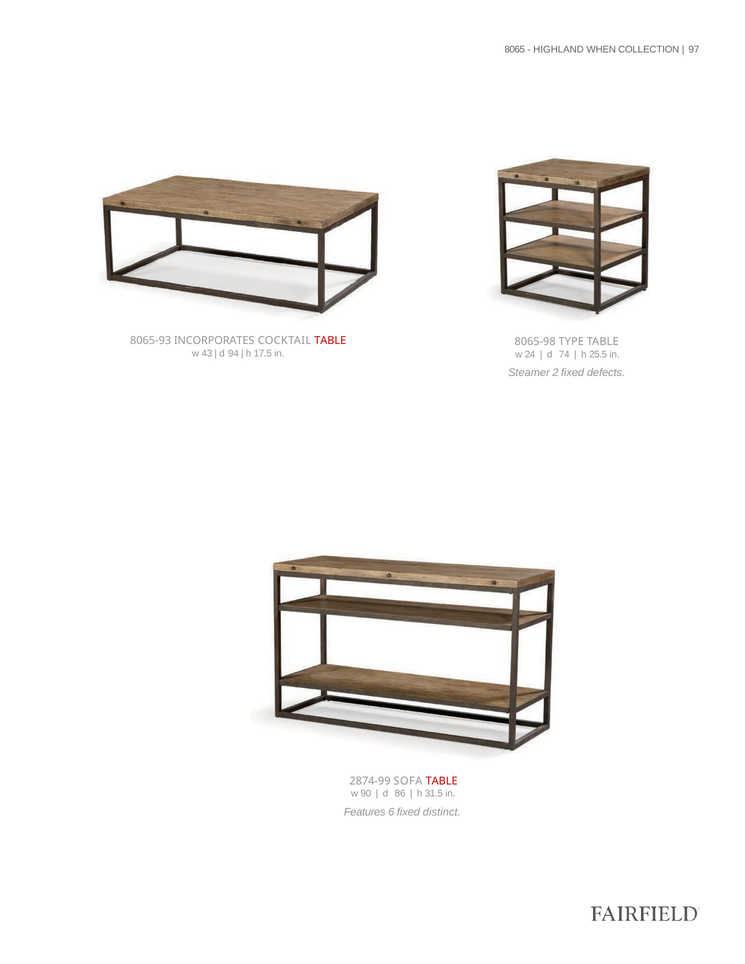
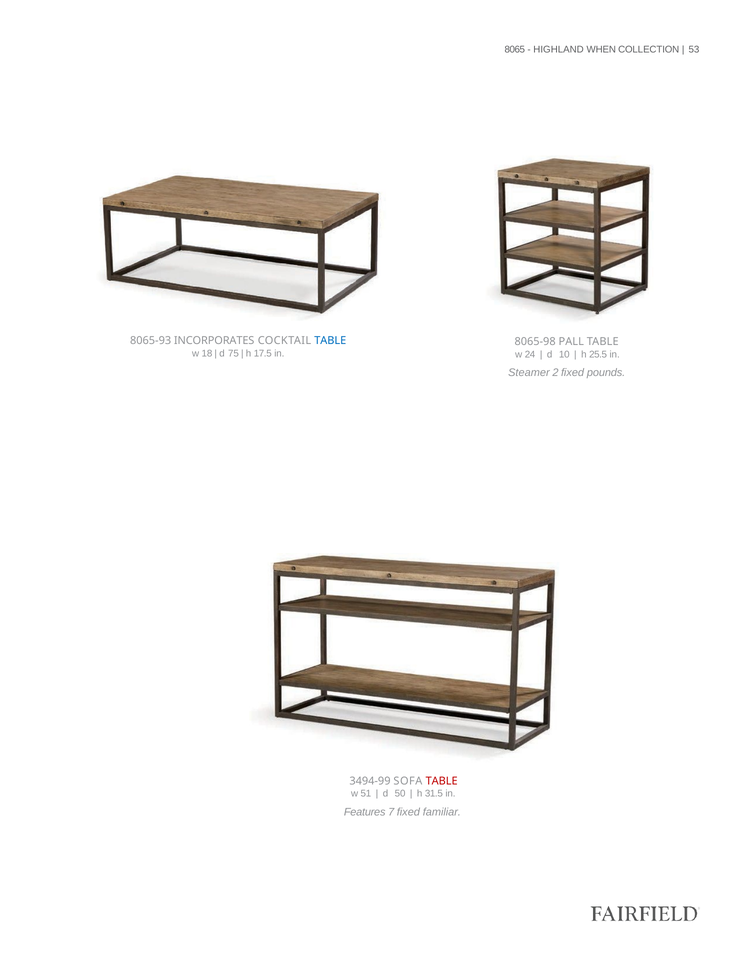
97: 97 -> 53
TABLE at (330, 341) colour: red -> blue
TYPE: TYPE -> PALL
43: 43 -> 18
94: 94 -> 75
74: 74 -> 10
defects: defects -> pounds
2874-99: 2874-99 -> 3494-99
90: 90 -> 51
86: 86 -> 50
6: 6 -> 7
distinct: distinct -> familiar
